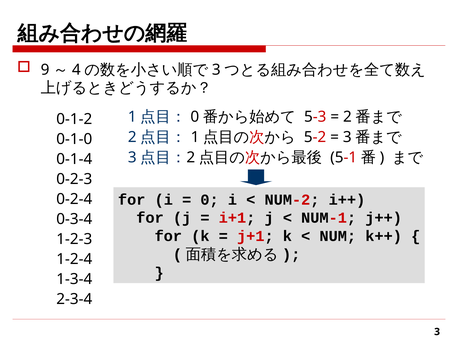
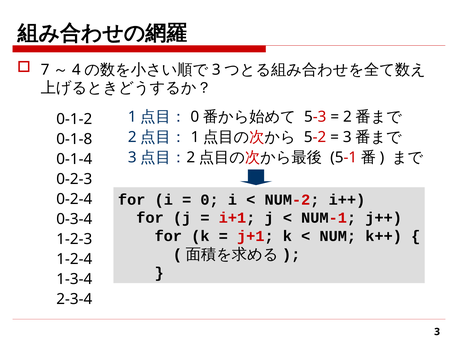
9: 9 -> 7
0-1-0: 0-1-0 -> 0-1-8
